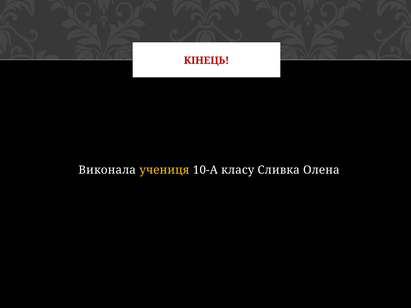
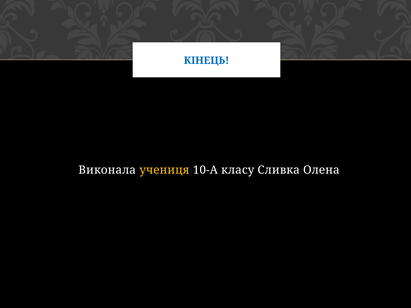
КІНЕЦЬ colour: red -> blue
